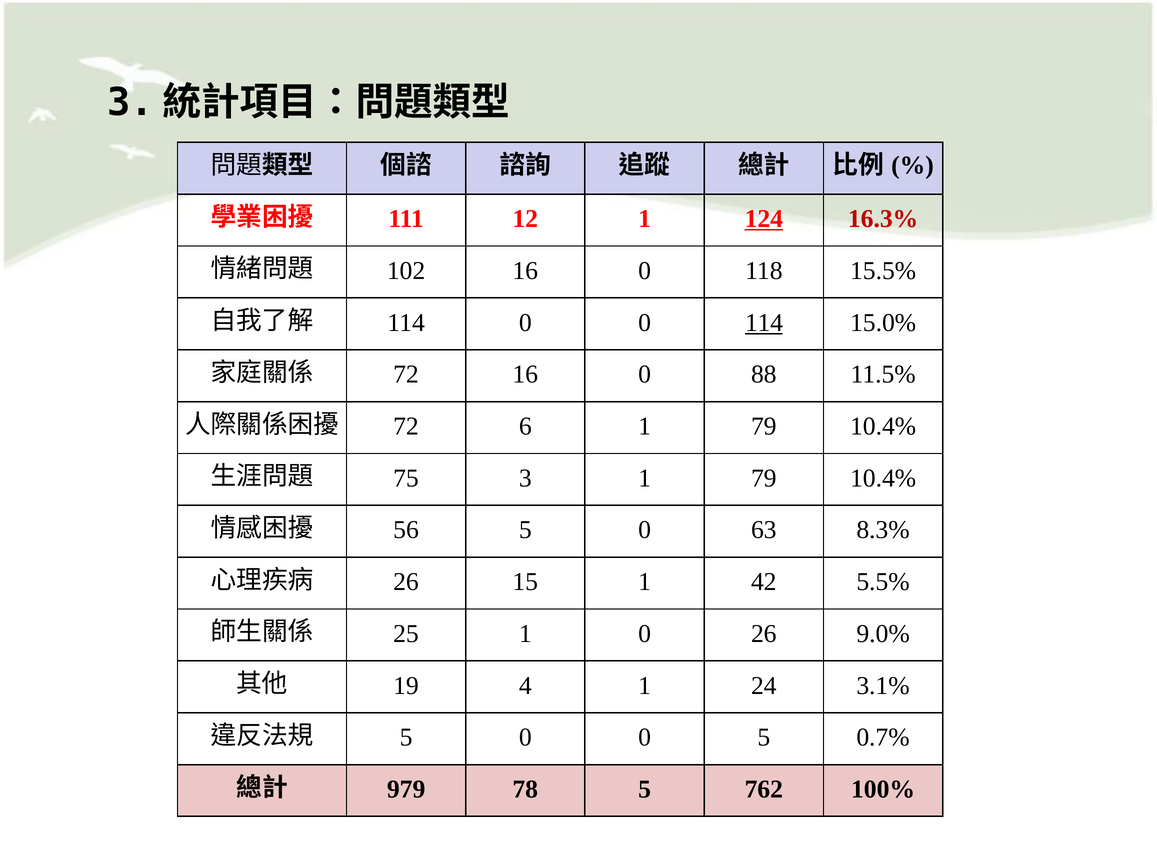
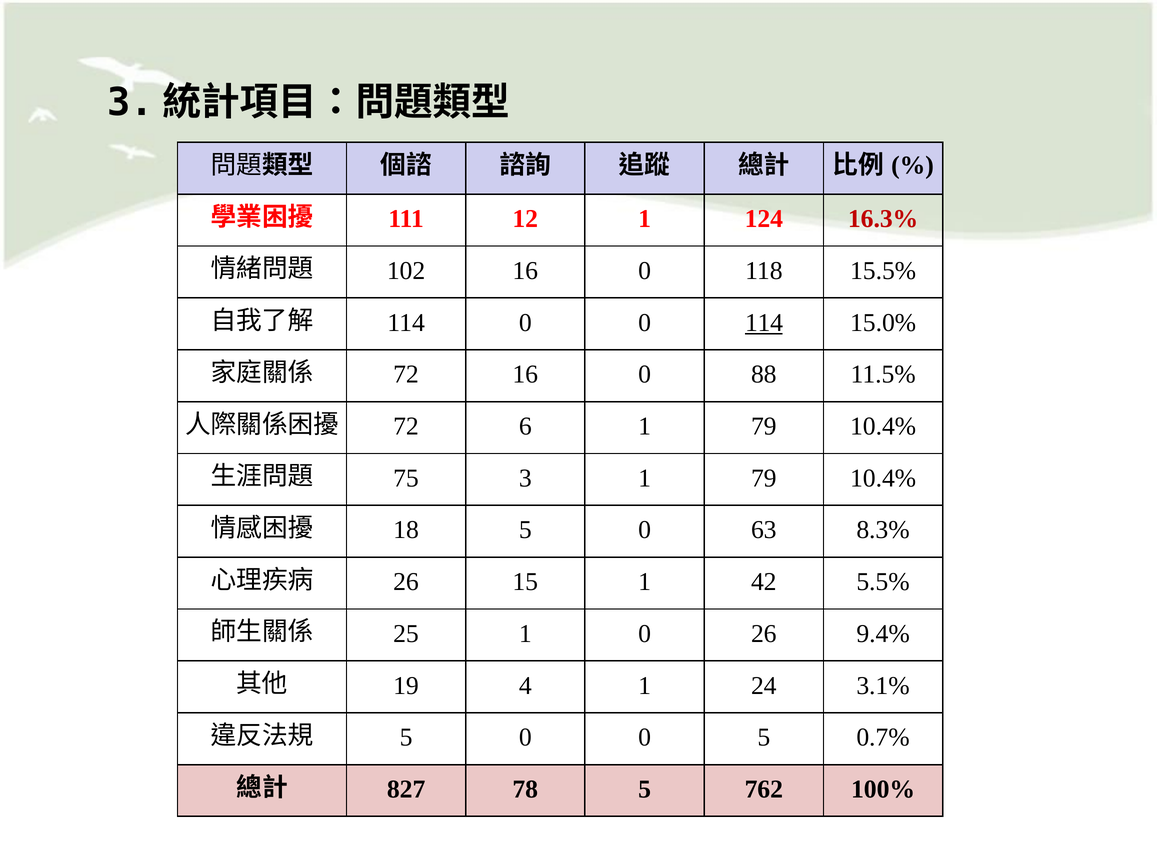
124 underline: present -> none
56: 56 -> 18
9.0%: 9.0% -> 9.4%
979: 979 -> 827
